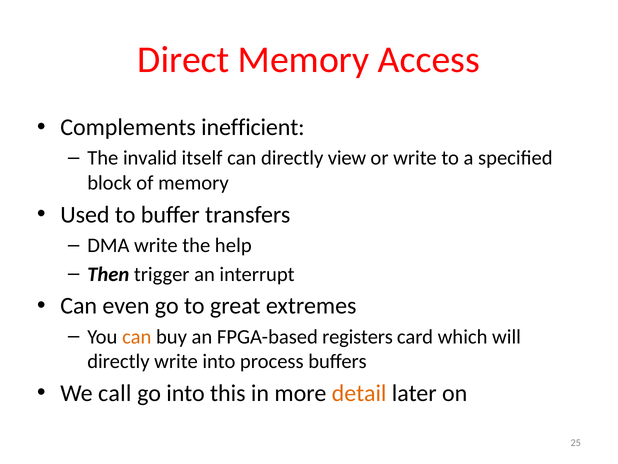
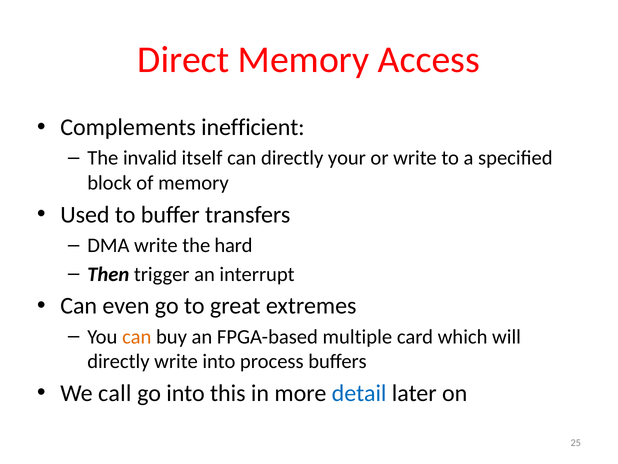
view: view -> your
help: help -> hard
registers: registers -> multiple
detail colour: orange -> blue
